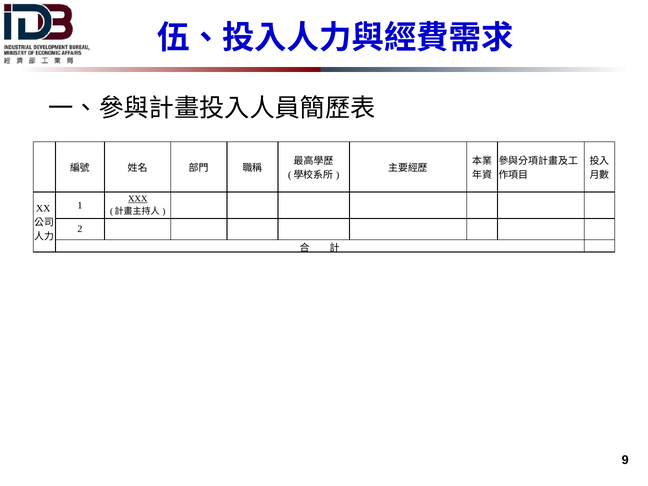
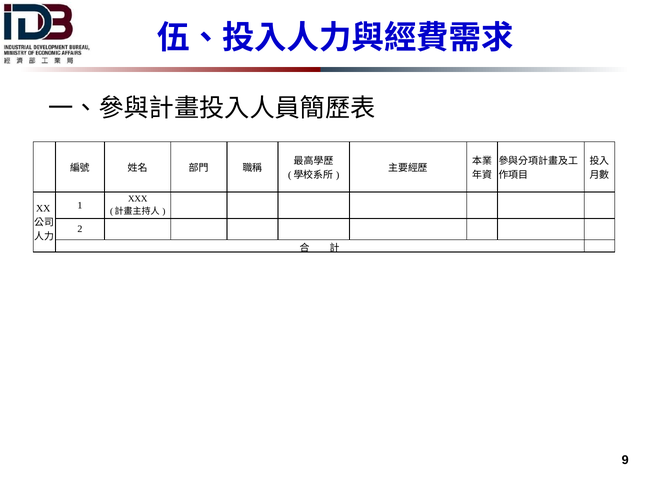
XXX underline: present -> none
